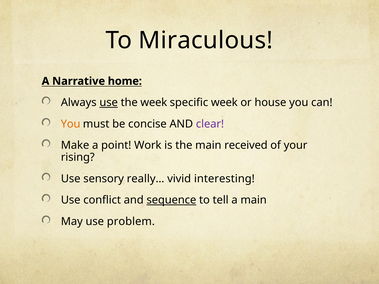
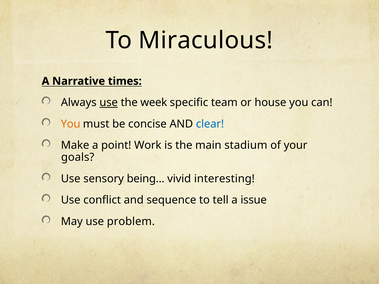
home: home -> times
specific week: week -> team
clear colour: purple -> blue
received: received -> stadium
rising: rising -> goals
really…: really… -> being…
sequence underline: present -> none
a main: main -> issue
